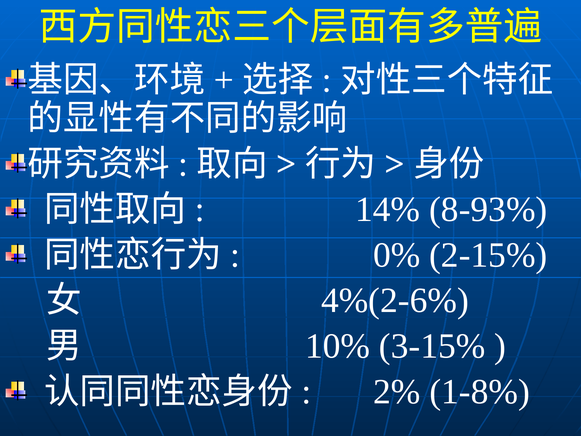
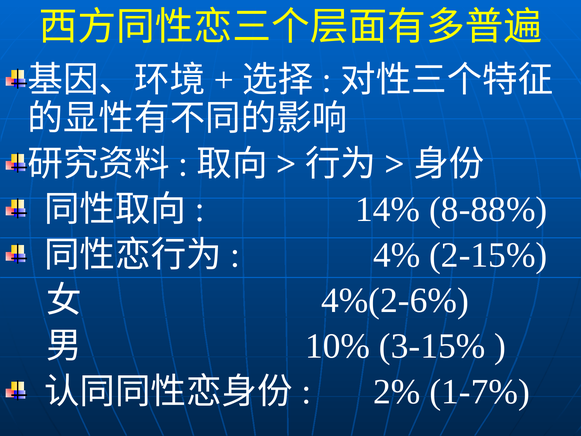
8-93%: 8-93% -> 8-88%
0%: 0% -> 4%
1-8%: 1-8% -> 1-7%
